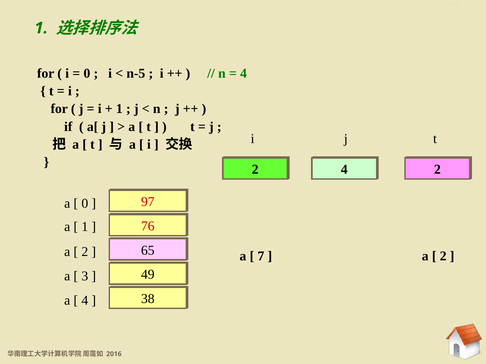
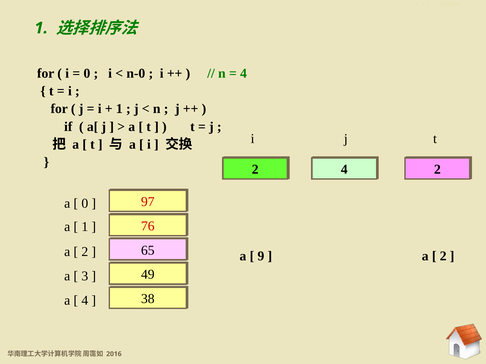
n-5: n-5 -> n-0
7: 7 -> 9
